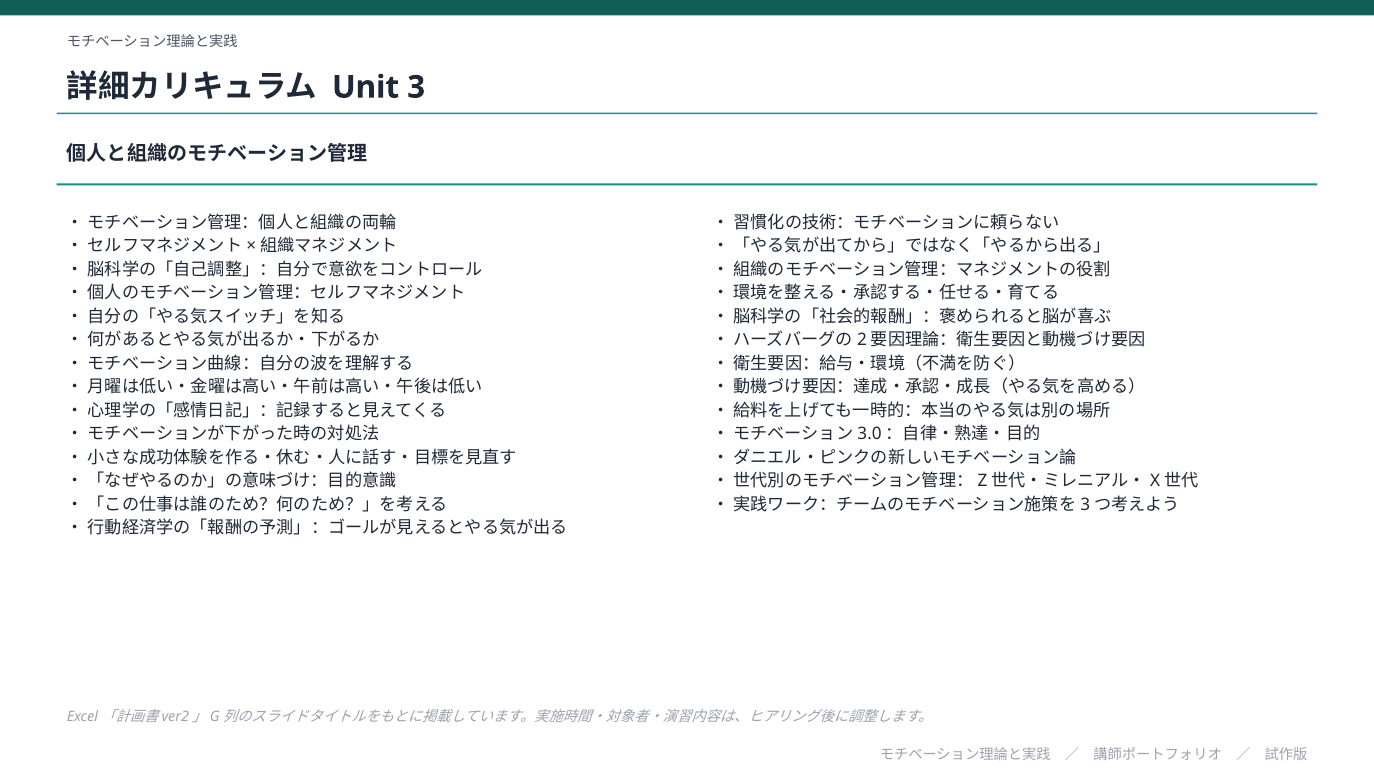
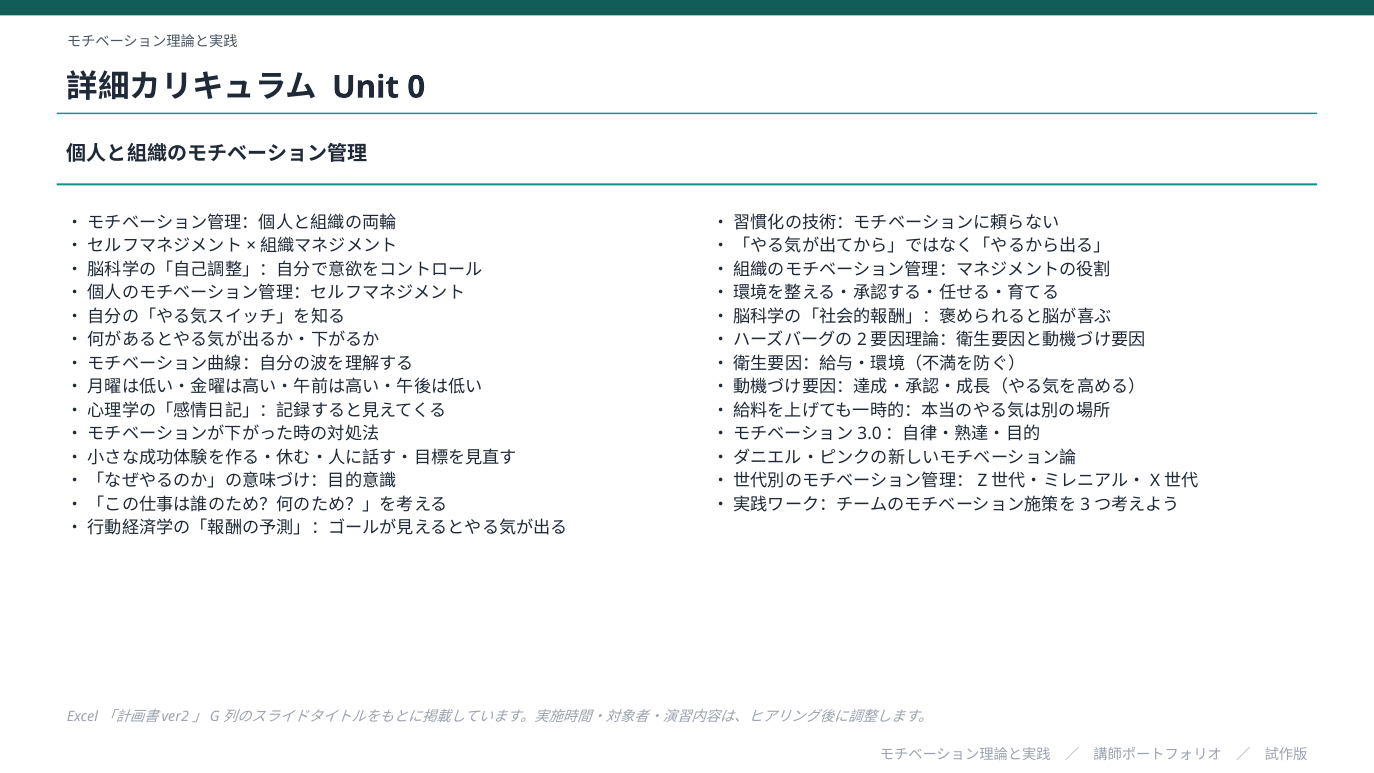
3: 3 -> 0
